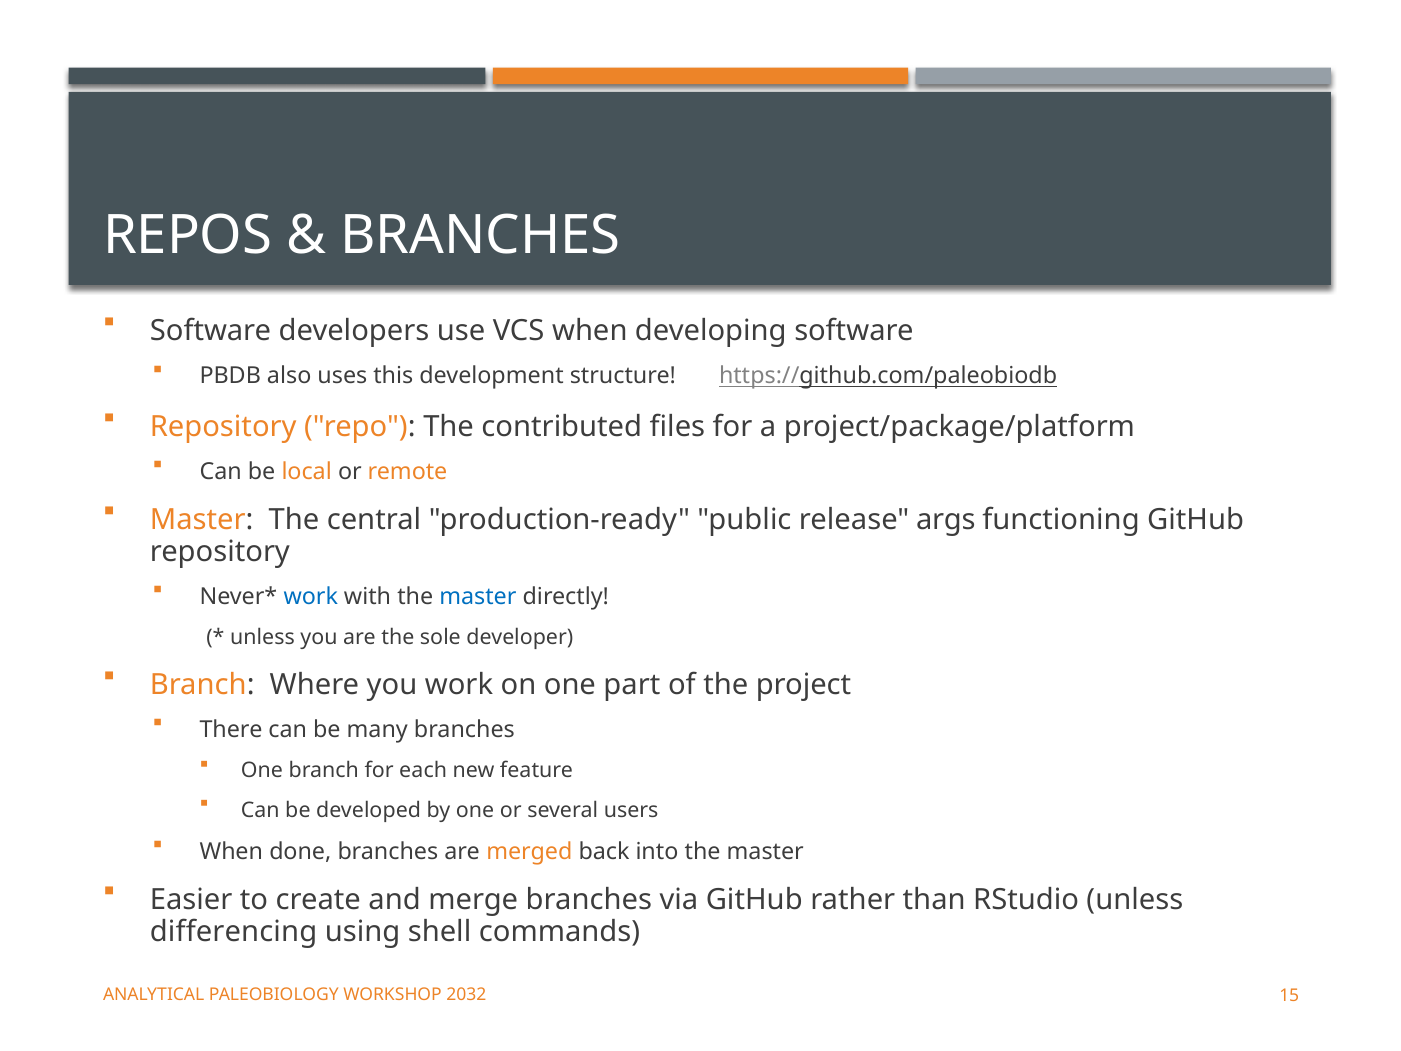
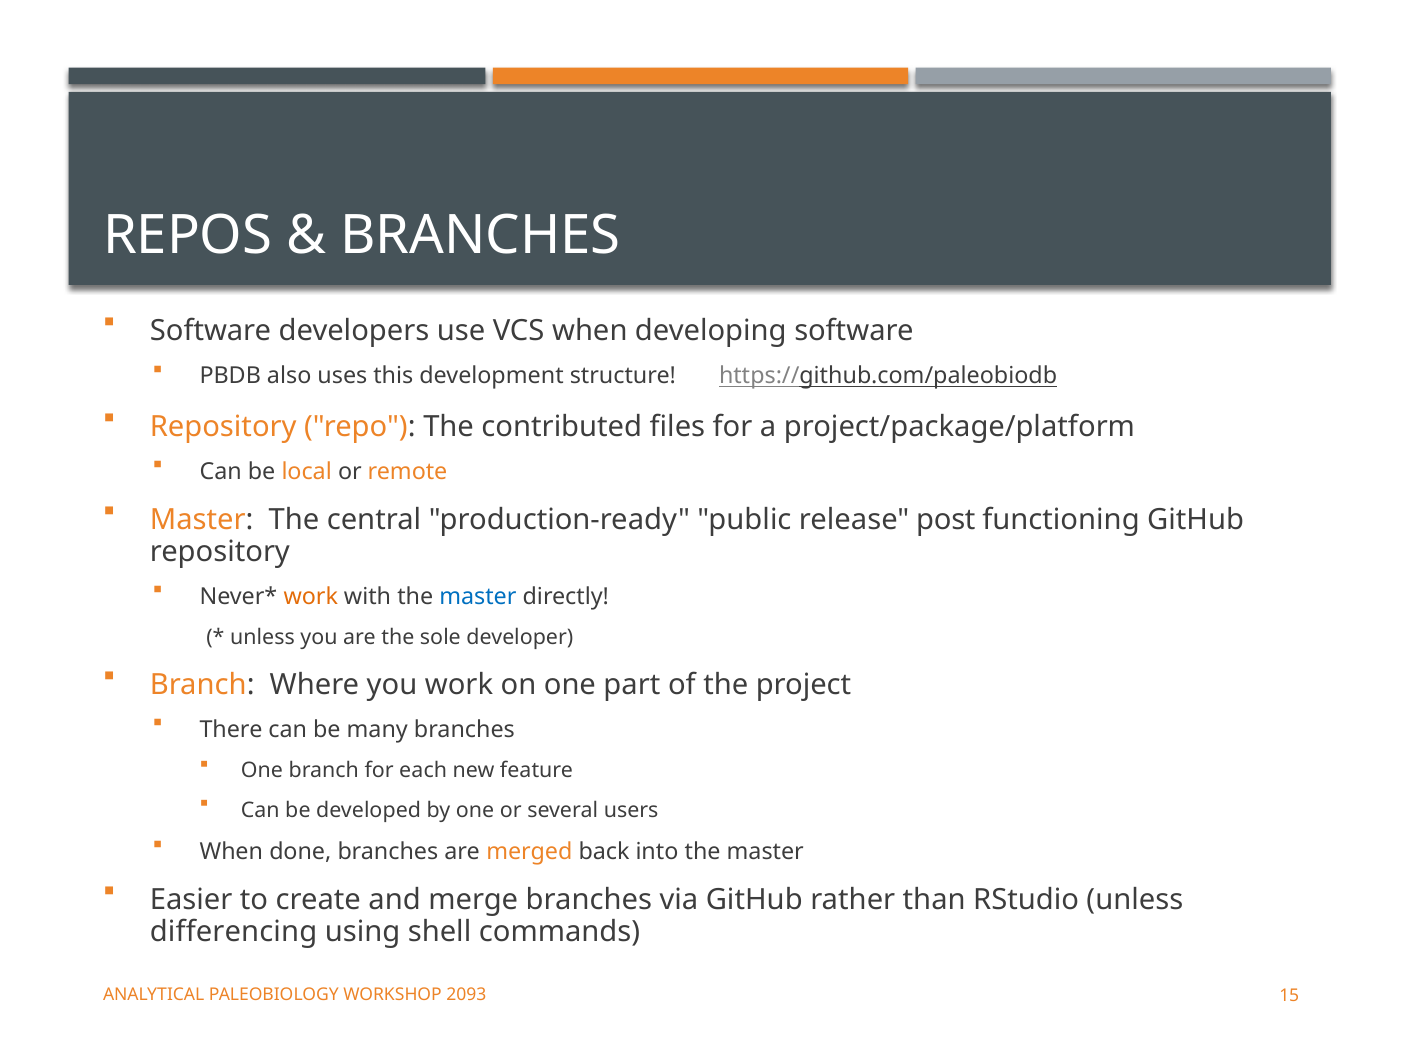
args: args -> post
work at (311, 596) colour: blue -> orange
2032: 2032 -> 2093
